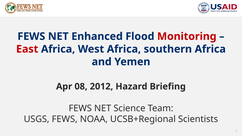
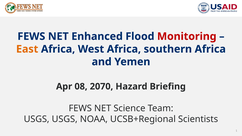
East colour: red -> orange
2012: 2012 -> 2070
USGS FEWS: FEWS -> USGS
